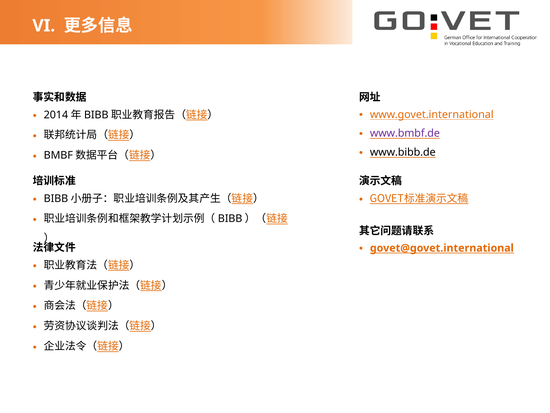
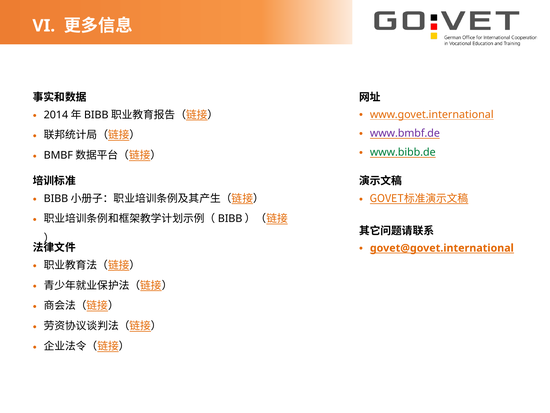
www.bibb.de colour: black -> green
